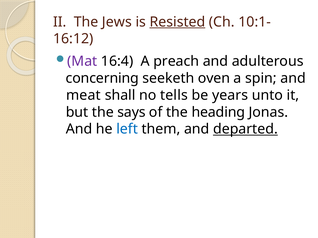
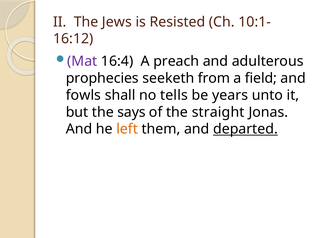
Resisted underline: present -> none
concerning: concerning -> prophecies
oven: oven -> from
spin: spin -> field
meat: meat -> fowls
heading: heading -> straight
left colour: blue -> orange
